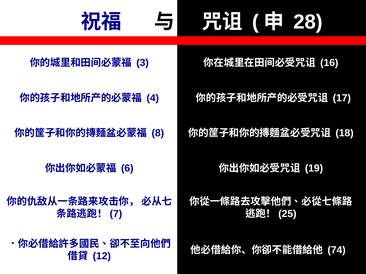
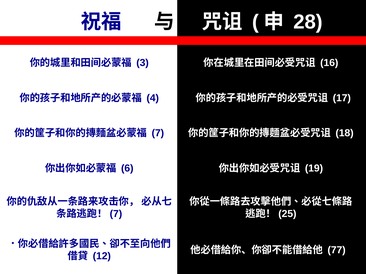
8: 8 -> 7
74: 74 -> 77
